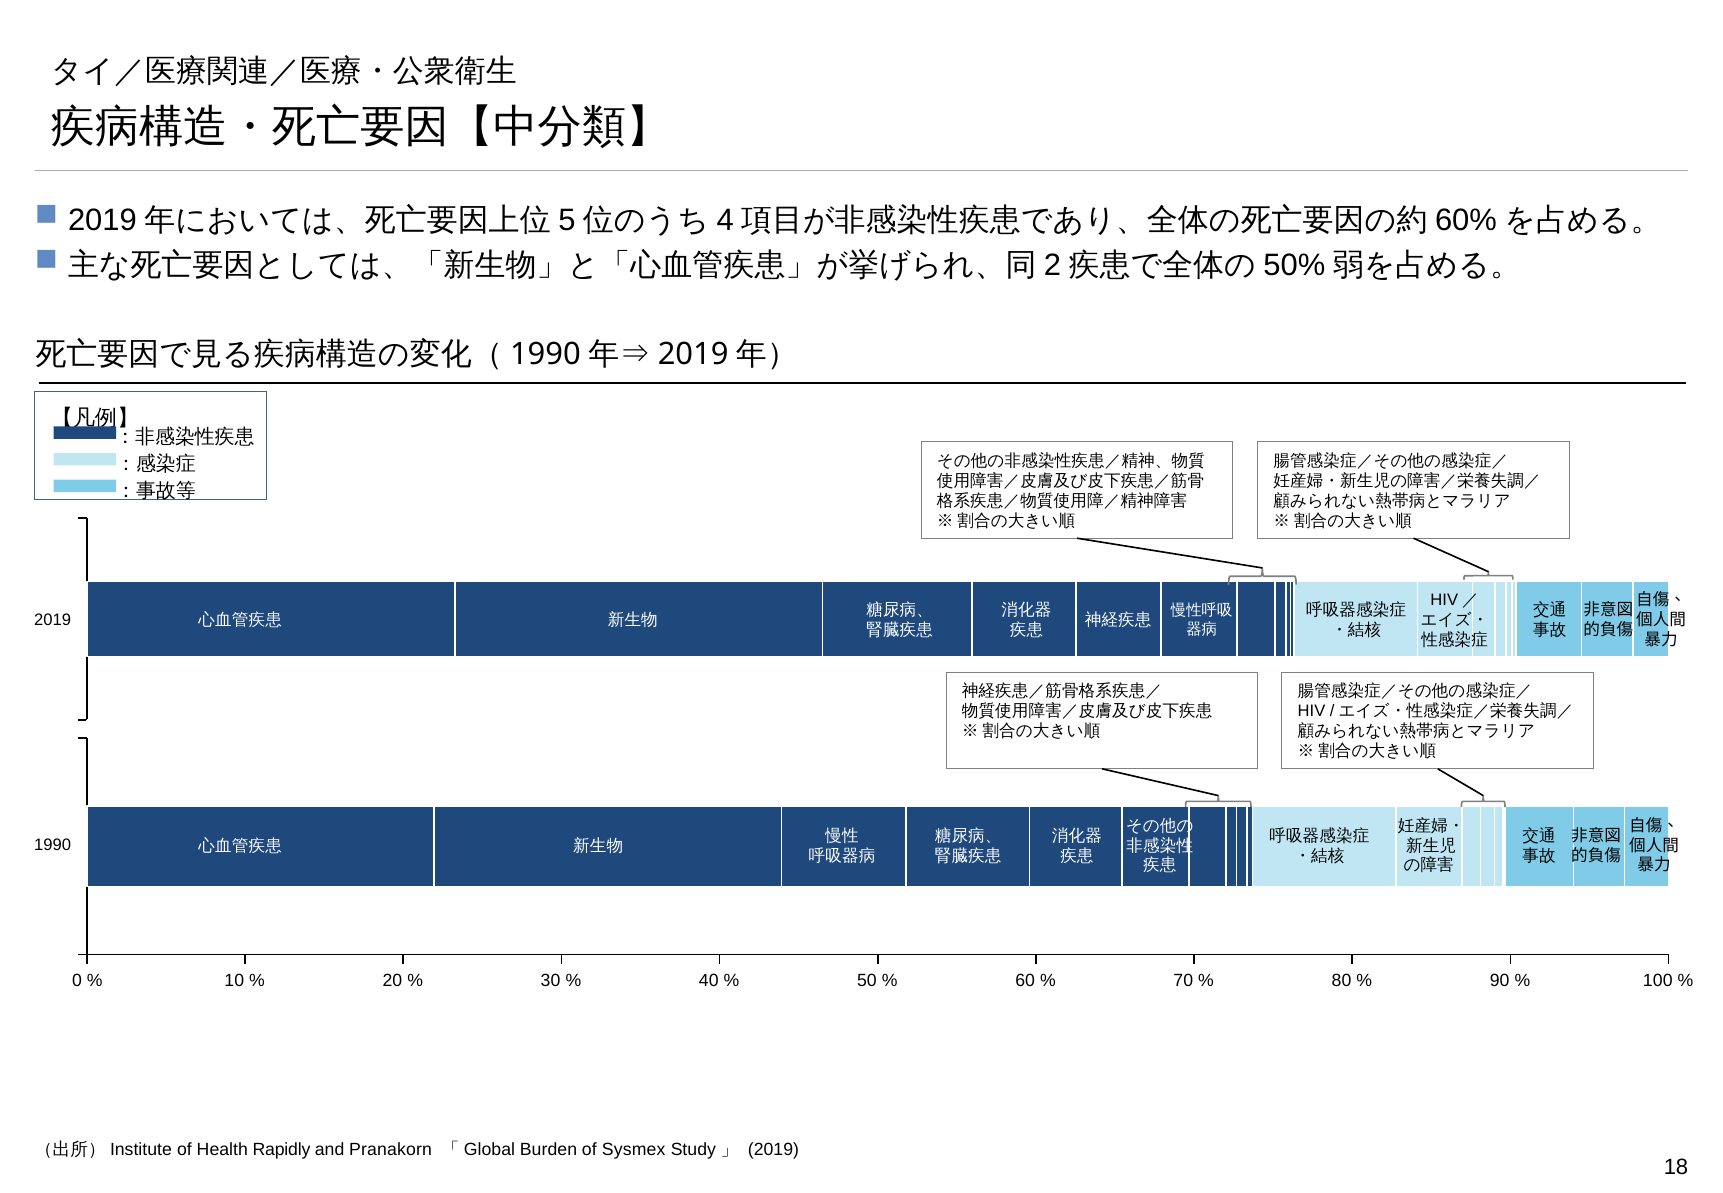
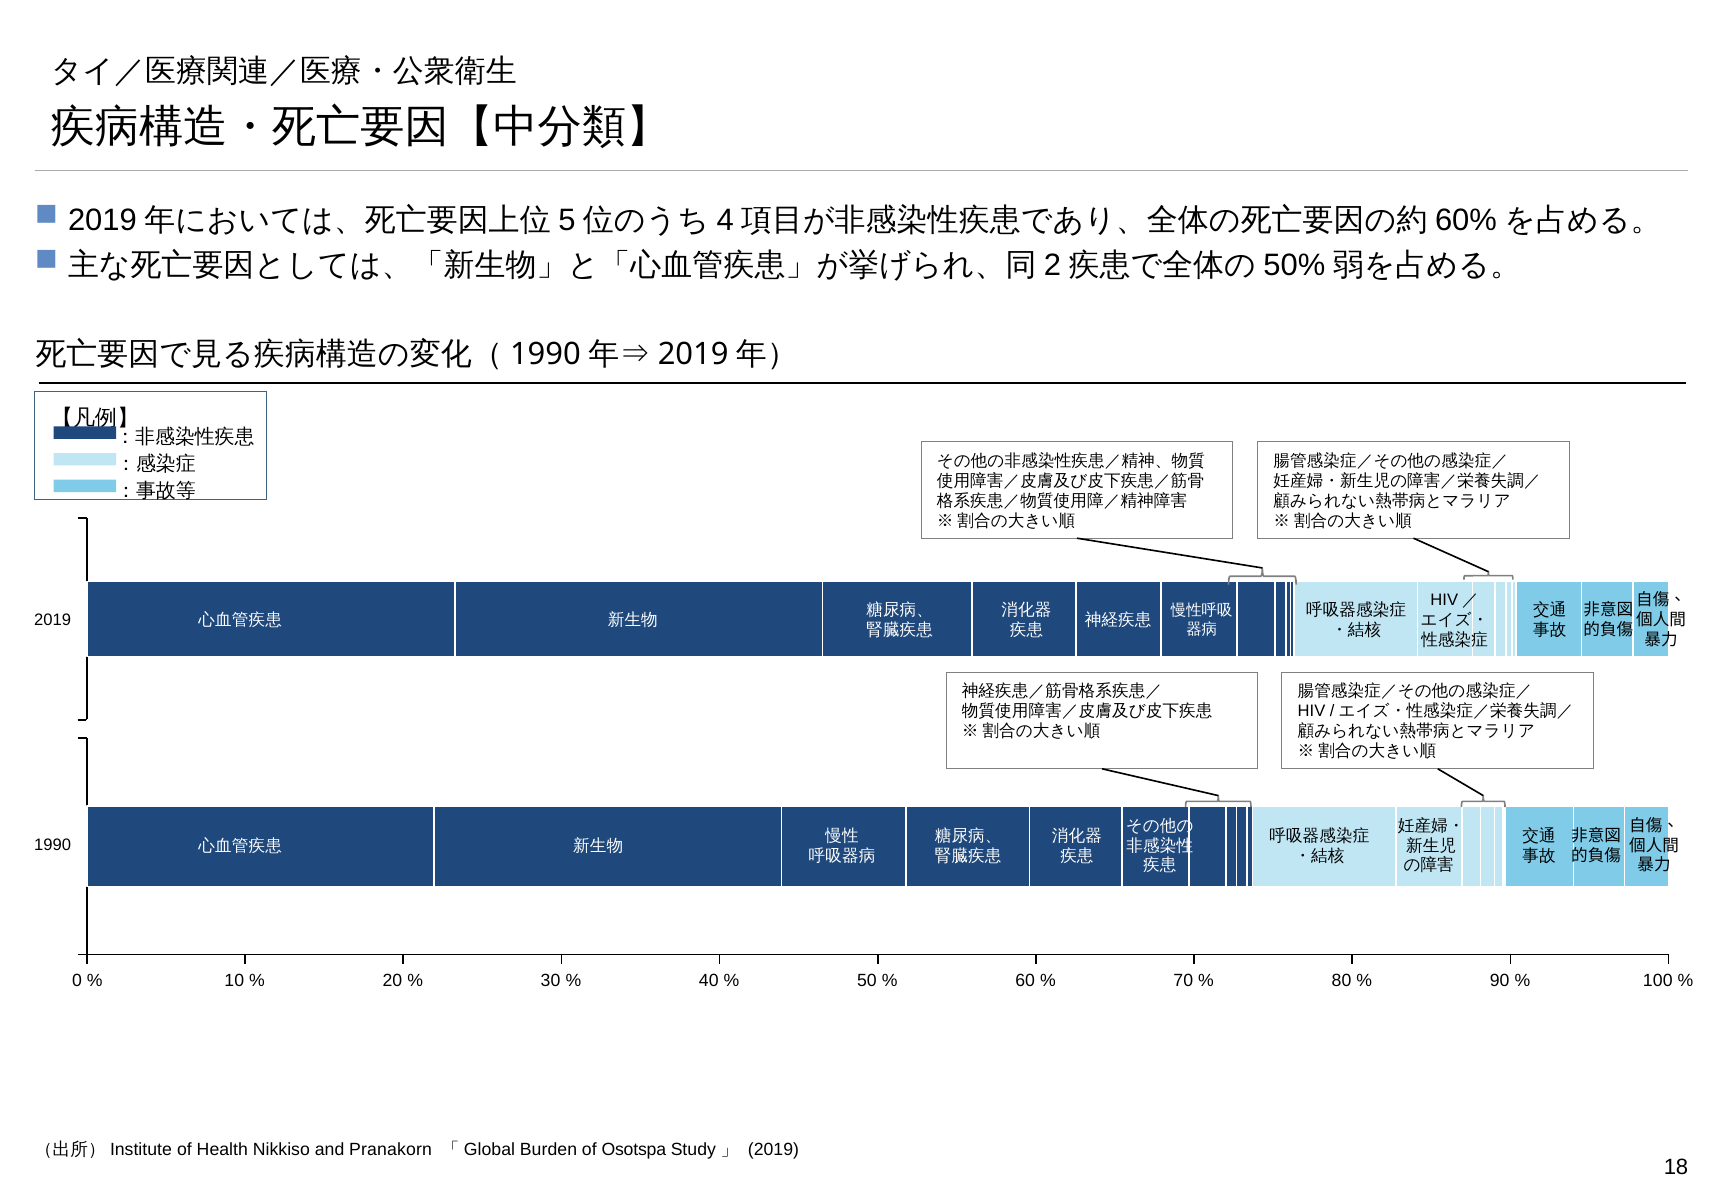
Rapidly: Rapidly -> Nikkiso
Sysmex: Sysmex -> Osotspa
